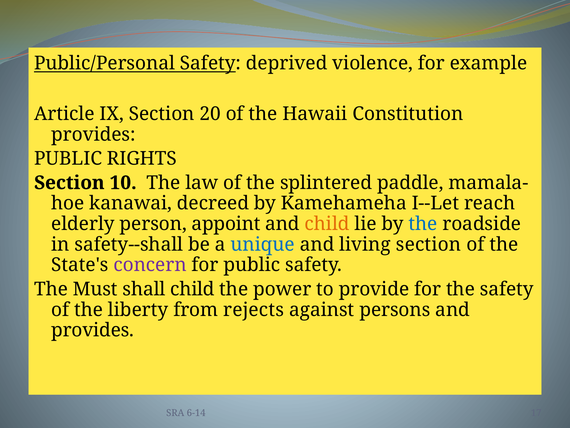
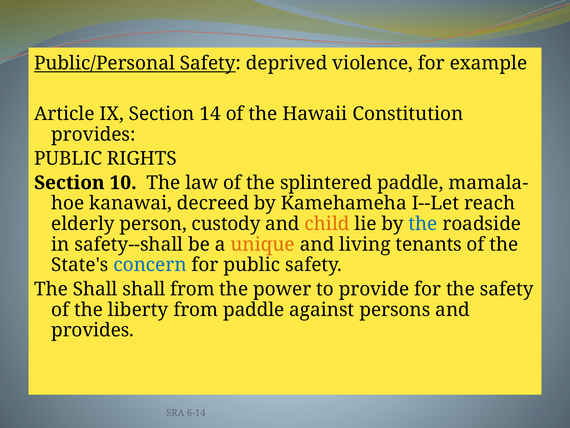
20: 20 -> 14
appoint: appoint -> custody
unique colour: blue -> orange
living section: section -> tenants
concern colour: purple -> blue
The Must: Must -> Shall
shall child: child -> from
from rejects: rejects -> paddle
